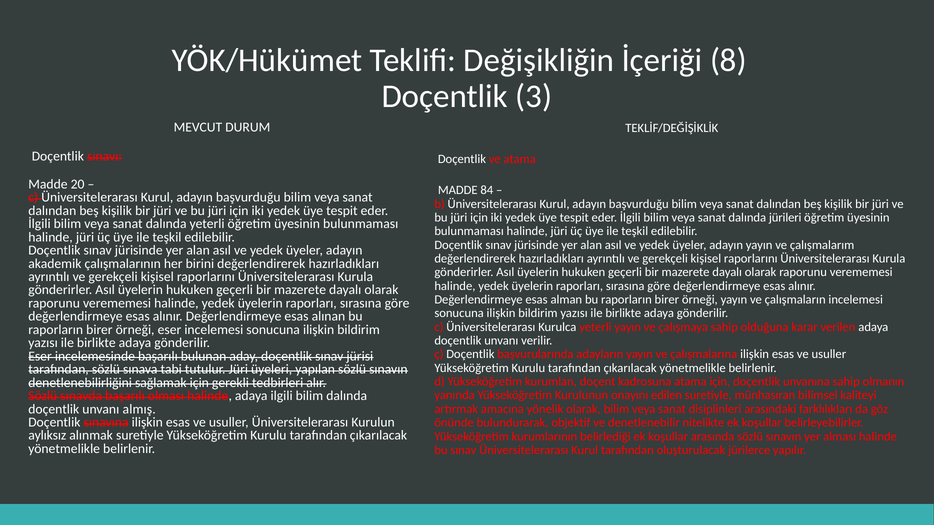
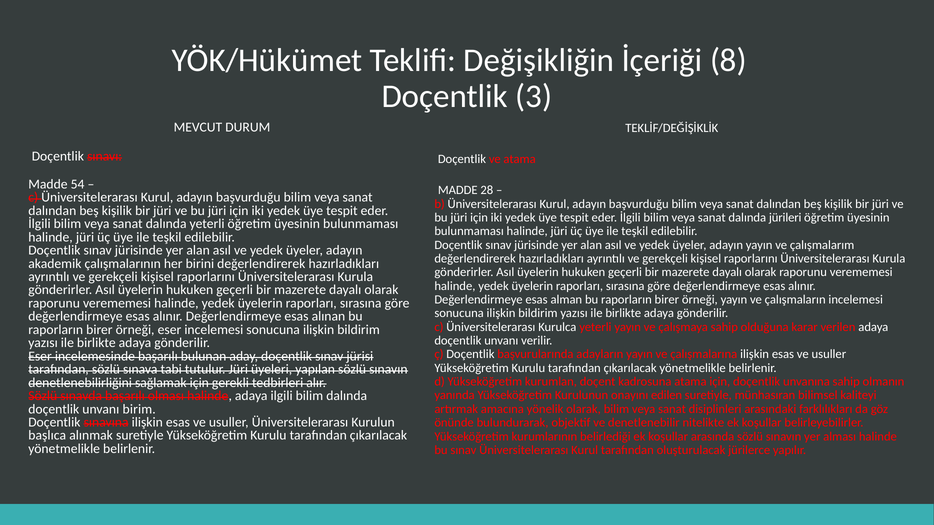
20: 20 -> 54
84: 84 -> 28
almış: almış -> birim
aylıksız: aylıksız -> başlıca
